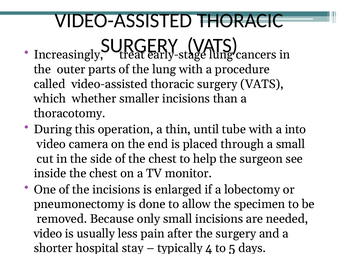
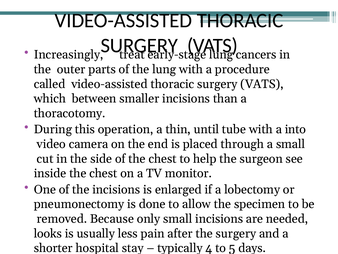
whether: whether -> between
video at (48, 233): video -> looks
